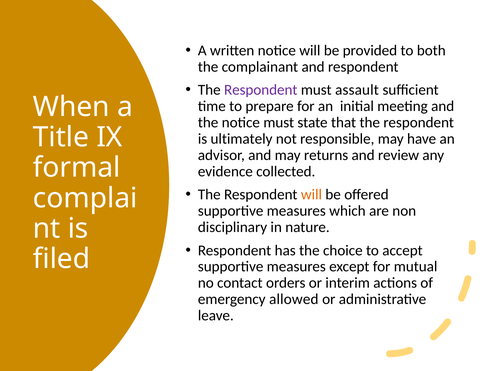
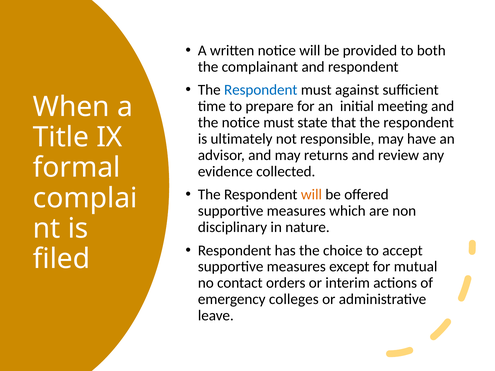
Respondent at (261, 90) colour: purple -> blue
assault: assault -> against
allowed: allowed -> colleges
